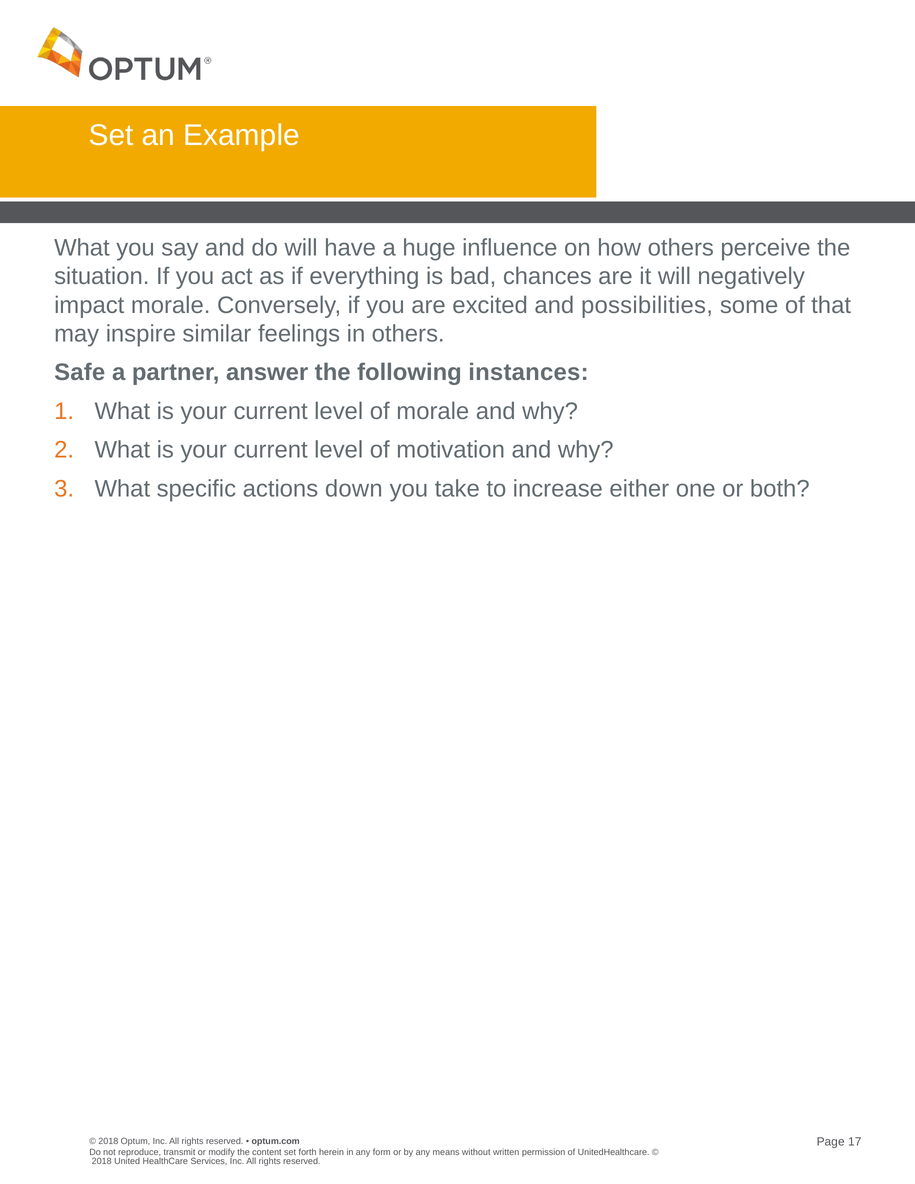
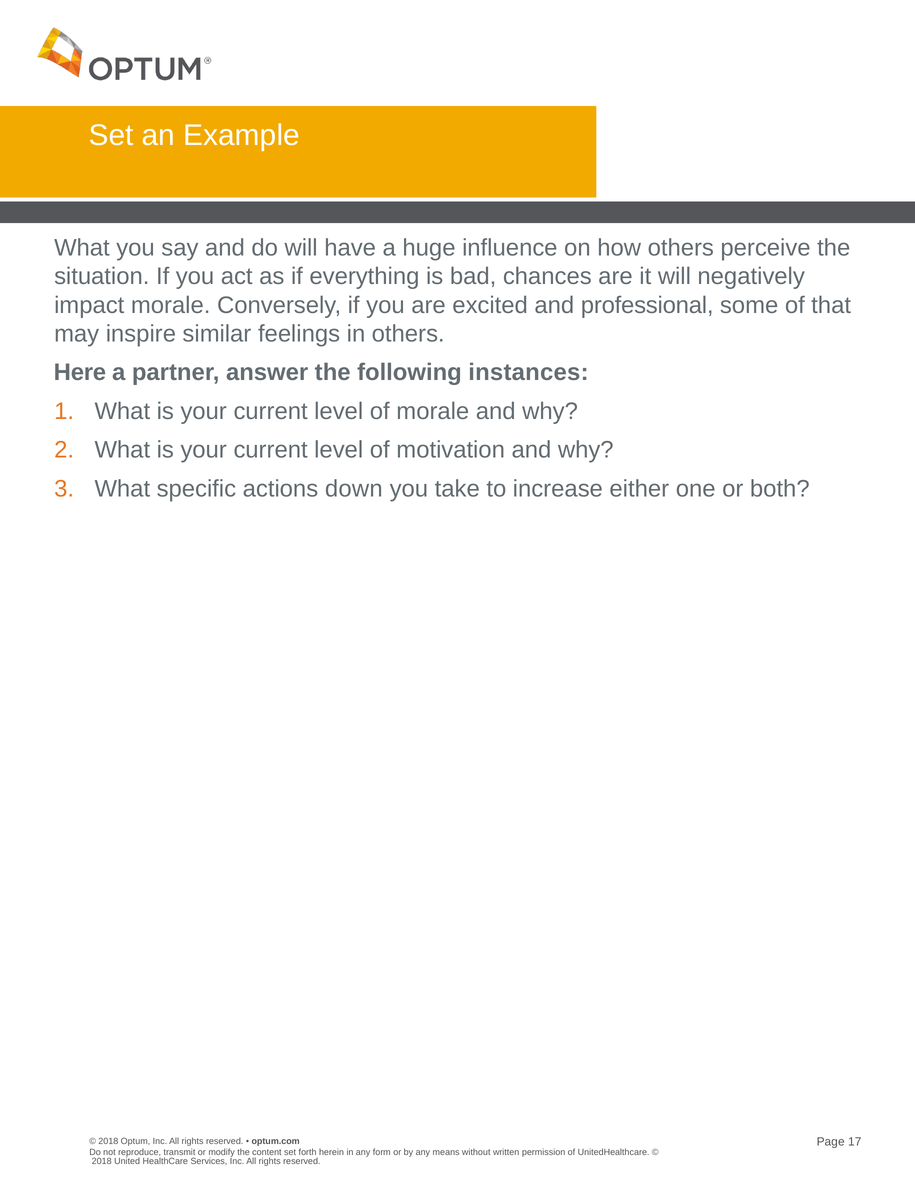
possibilities: possibilities -> professional
Safe: Safe -> Here
